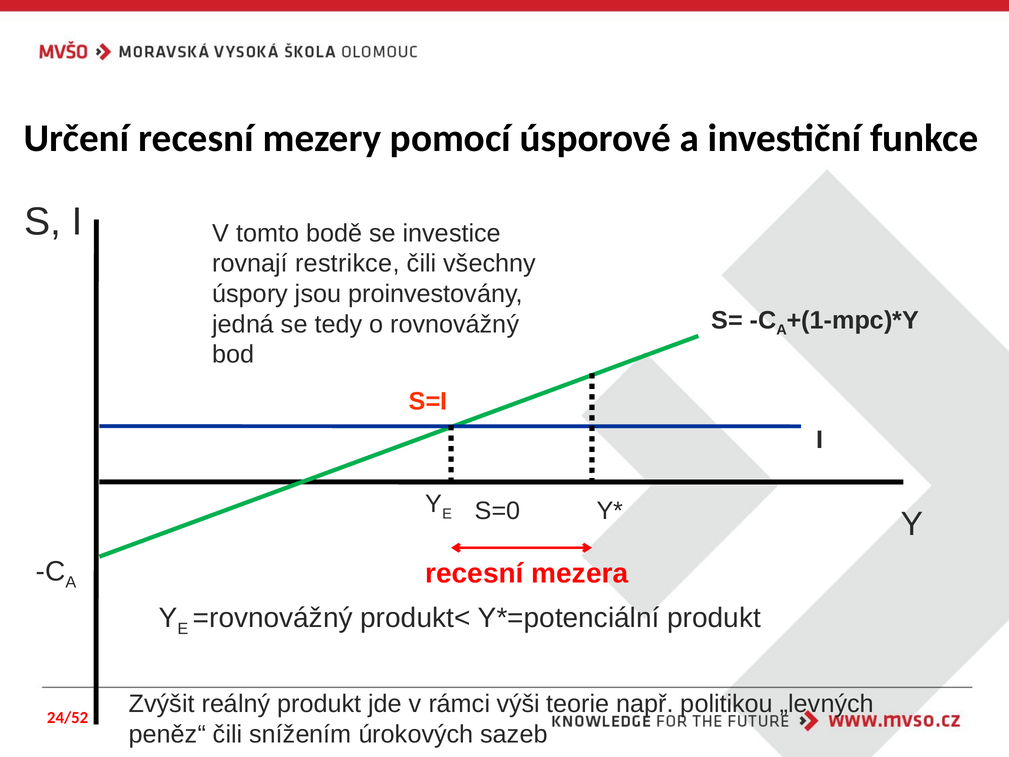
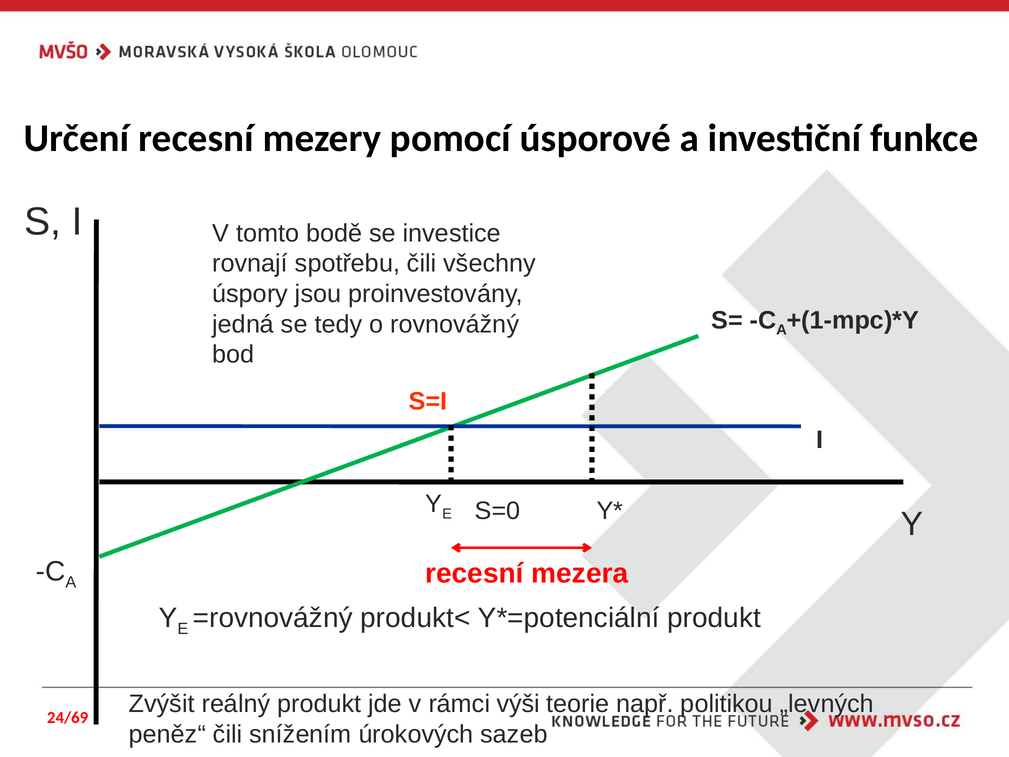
restrikce: restrikce -> spotřebu
24/52: 24/52 -> 24/69
